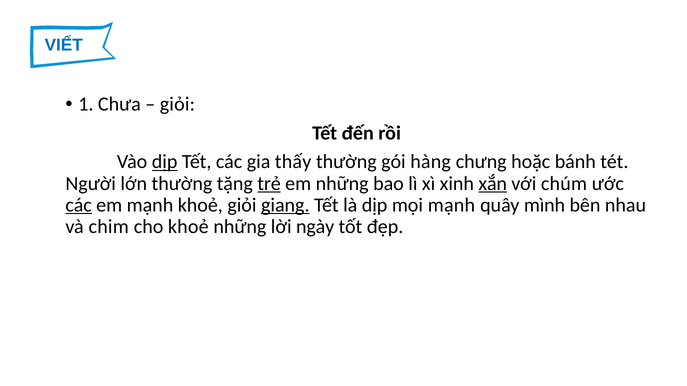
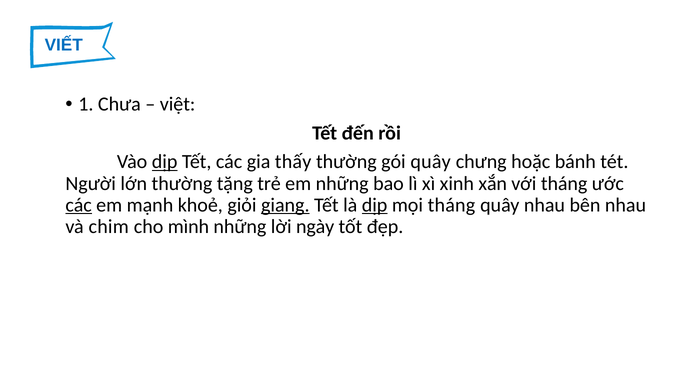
giỏi at (177, 105): giỏi -> việt
gói hàng: hàng -> quây
trẻ underline: present -> none
xắn underline: present -> none
với chúm: chúm -> tháng
dịp at (375, 205) underline: none -> present
mọi mạnh: mạnh -> tháng
quây mình: mình -> nhau
cho khoẻ: khoẻ -> mình
